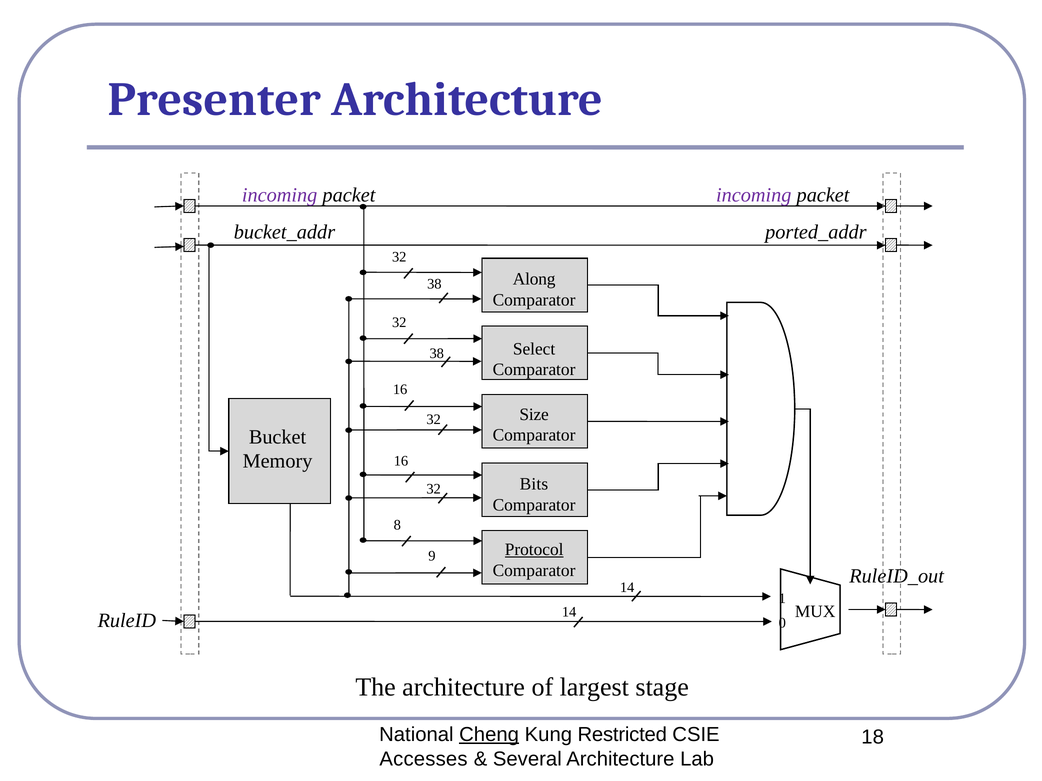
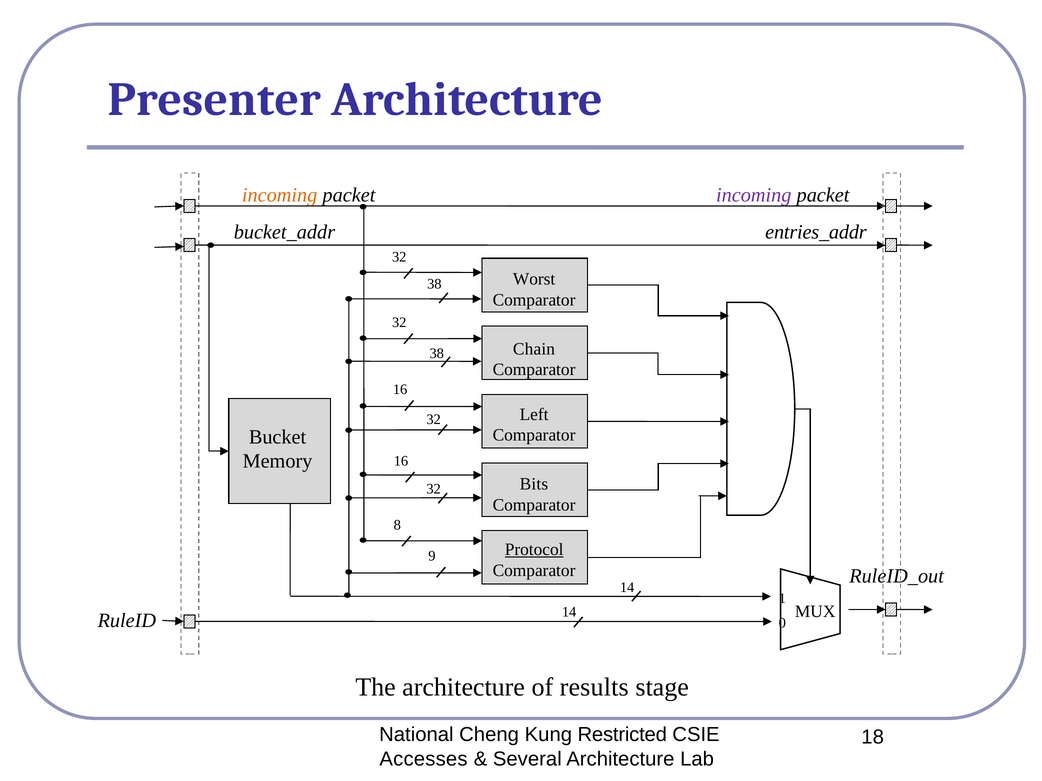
incoming at (280, 195) colour: purple -> orange
ported_addr: ported_addr -> entries_addr
Along: Along -> Worst
Select: Select -> Chain
Size: Size -> Left
largest: largest -> results
Cheng underline: present -> none
